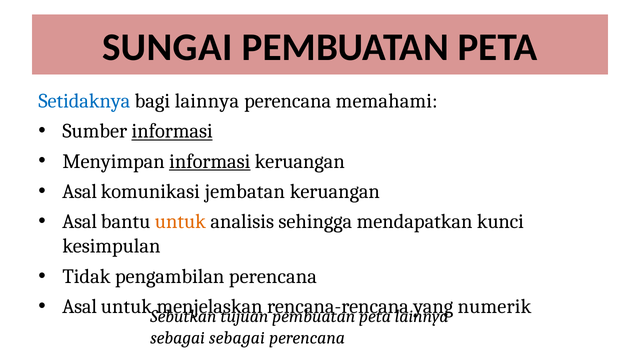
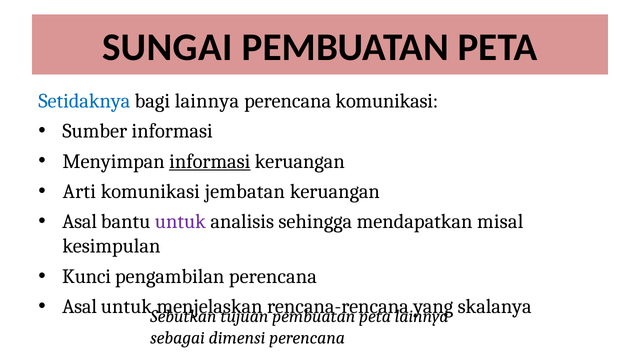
perencana memahami: memahami -> komunikasi
informasi at (172, 131) underline: present -> none
Asal at (80, 192): Asal -> Arti
untuk at (180, 222) colour: orange -> purple
kunci: kunci -> misal
Tidak: Tidak -> Kunci
numerik: numerik -> skalanya
sebagai sebagai: sebagai -> dimensi
